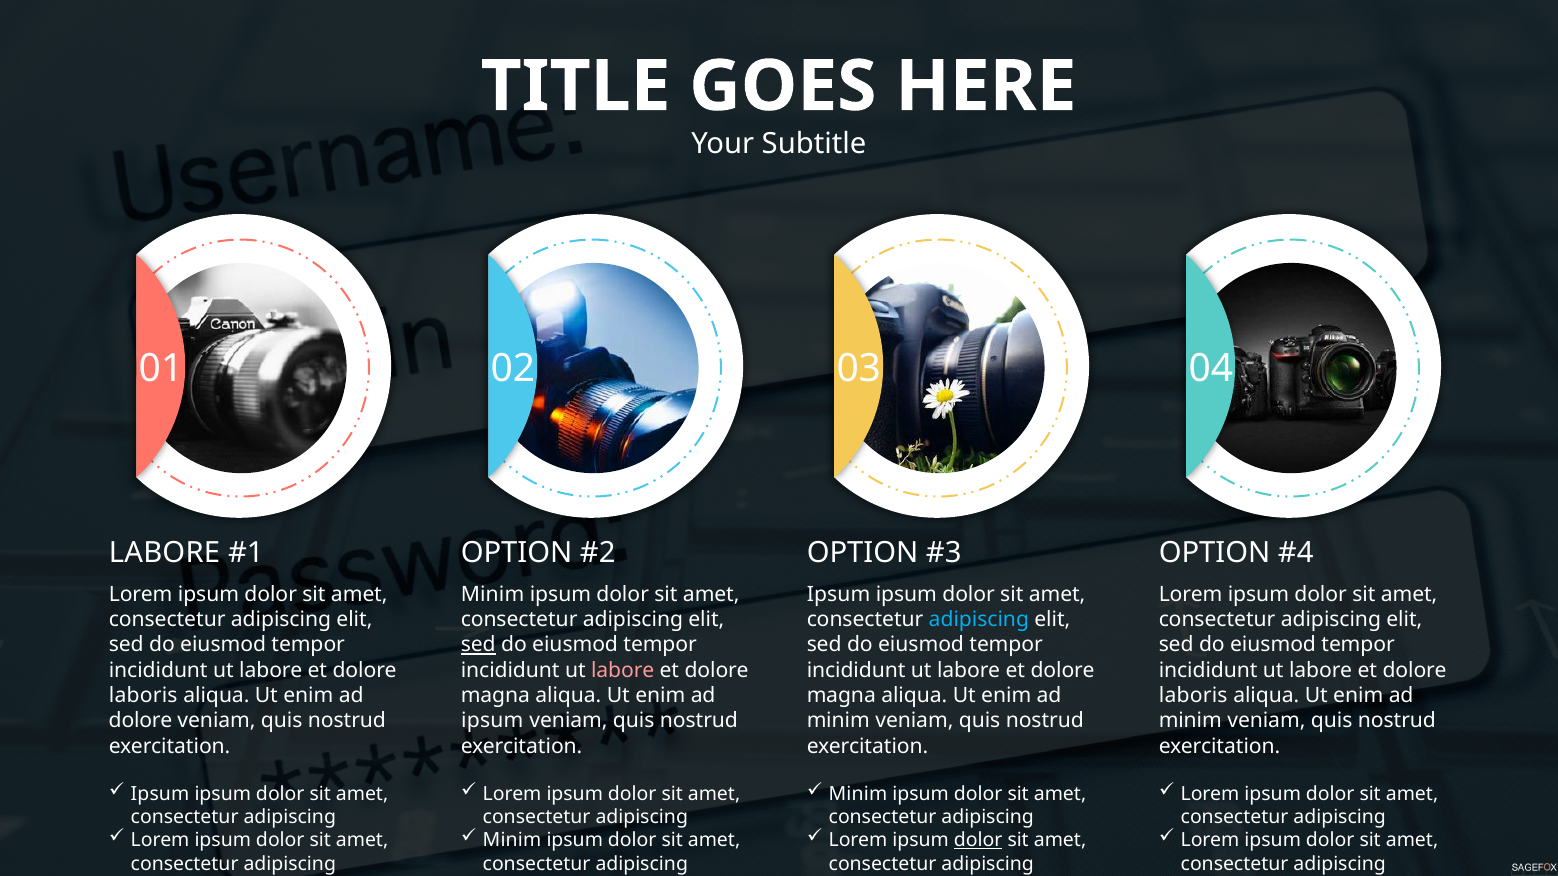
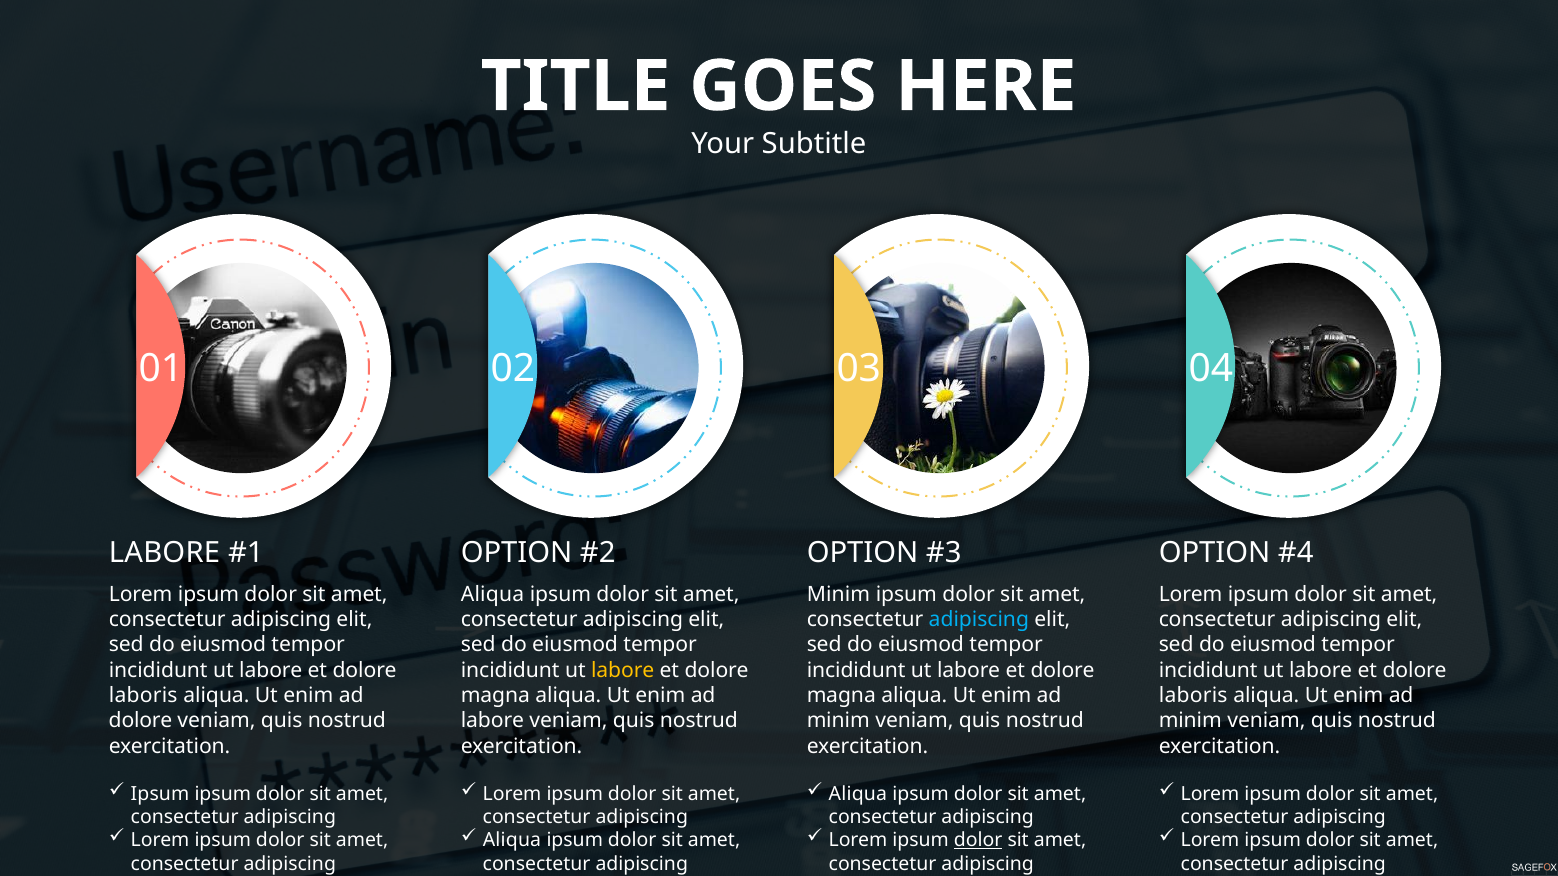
Minim at (493, 594): Minim -> Aliqua
Ipsum at (839, 594): Ipsum -> Minim
sed at (478, 645) underline: present -> none
labore at (623, 670) colour: pink -> yellow
ipsum at (492, 721): ipsum -> labore
Minim at (858, 794): Minim -> Aliqua
Minim at (512, 841): Minim -> Aliqua
